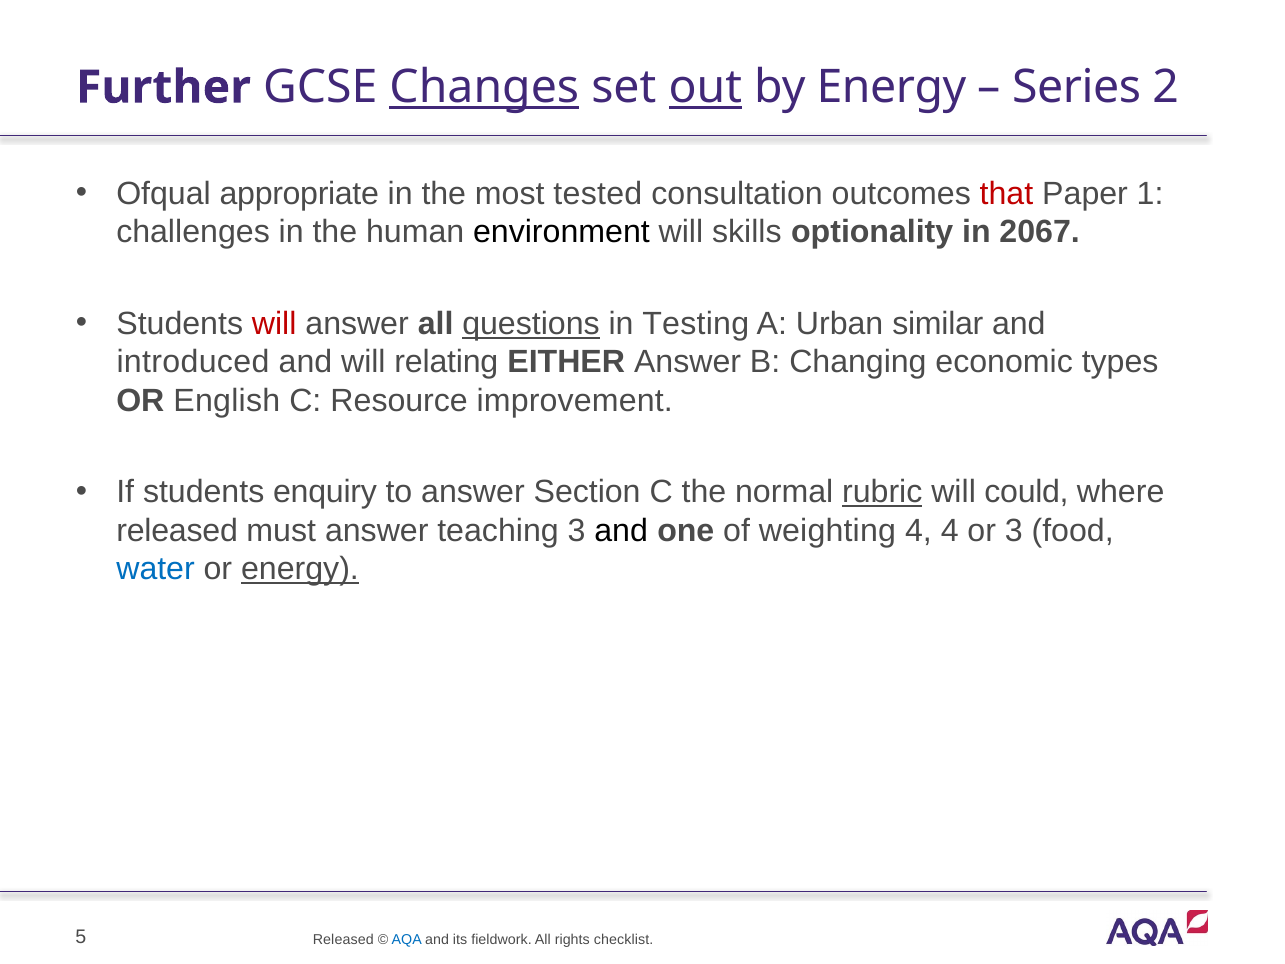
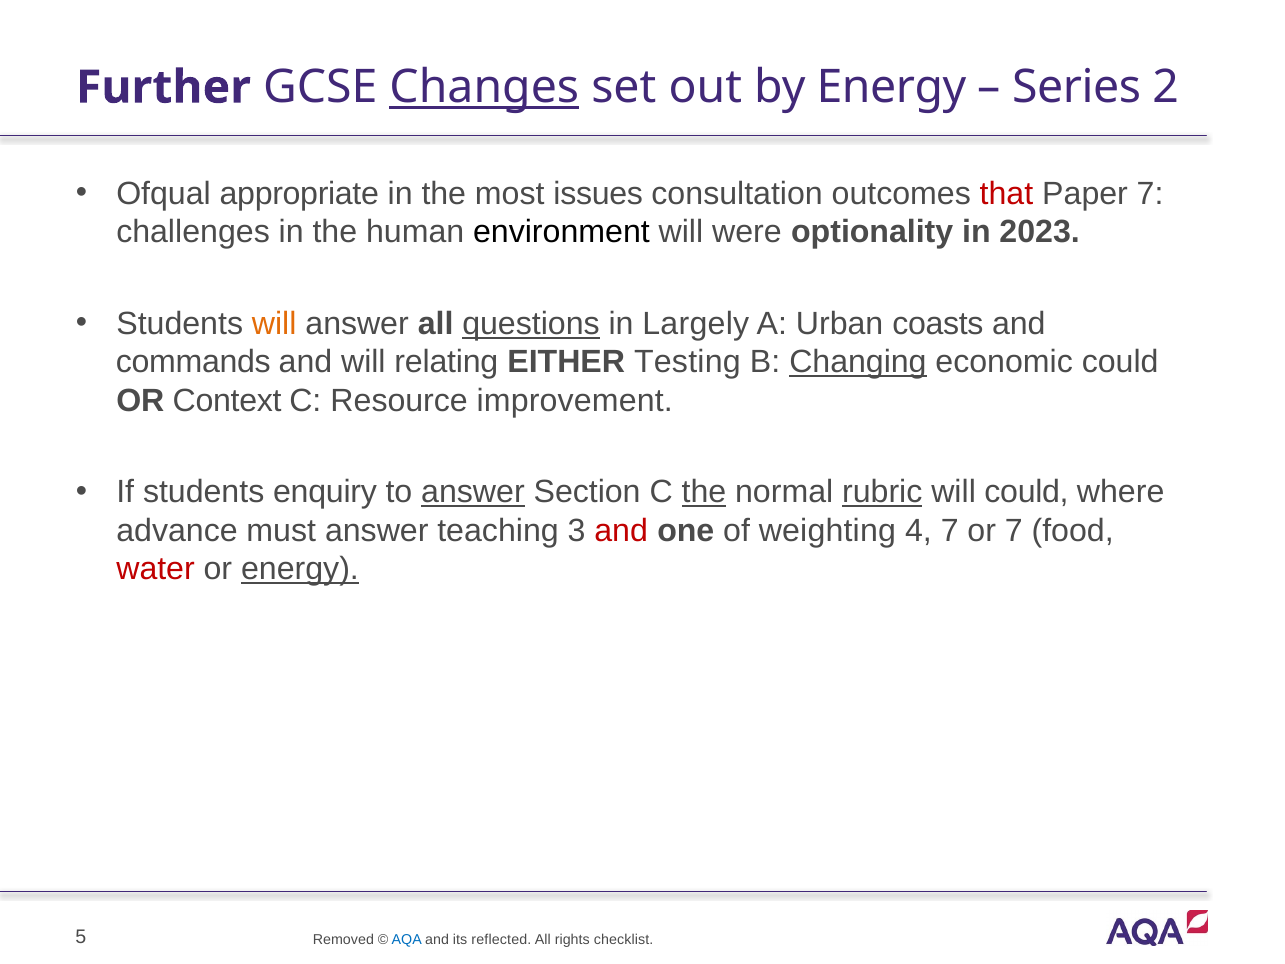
out underline: present -> none
tested: tested -> issues
Paper 1: 1 -> 7
skills: skills -> were
2067: 2067 -> 2023
will at (274, 324) colour: red -> orange
Testing: Testing -> Largely
similar: similar -> coasts
introduced: introduced -> commands
EITHER Answer: Answer -> Testing
Changing underline: none -> present
economic types: types -> could
English: English -> Context
answer at (473, 492) underline: none -> present
the at (704, 492) underline: none -> present
released at (177, 531): released -> advance
and at (621, 531) colour: black -> red
4 4: 4 -> 7
or 3: 3 -> 7
water colour: blue -> red
5 Released: Released -> Removed
fieldwork: fieldwork -> reflected
